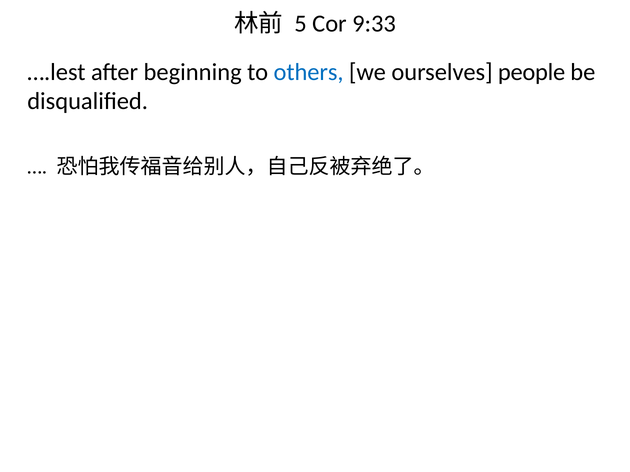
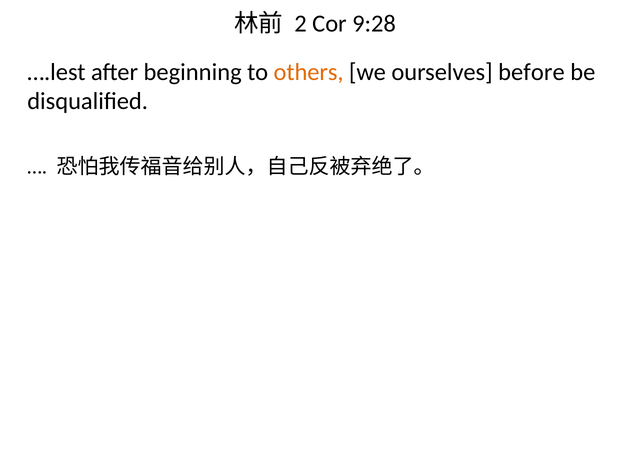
5: 5 -> 2
9:33: 9:33 -> 9:28
others colour: blue -> orange
people: people -> before
